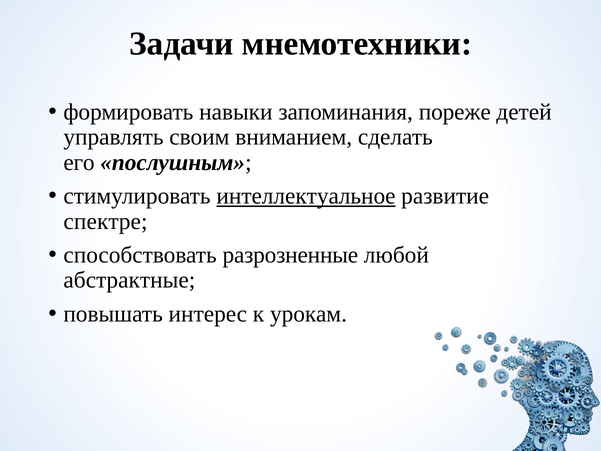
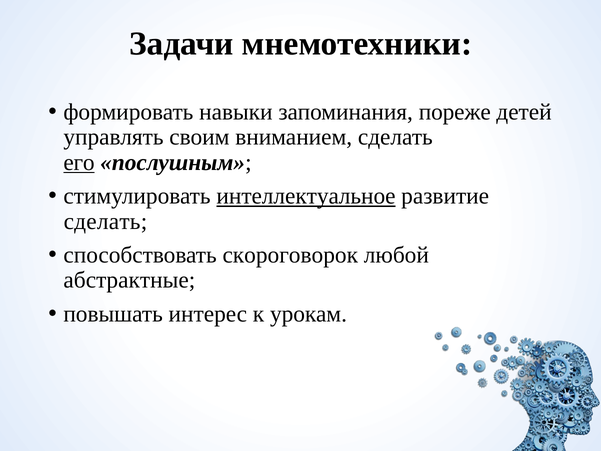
его underline: none -> present
спектре at (105, 221): спектре -> сделать
разрозненные: разрозненные -> скороговорок
